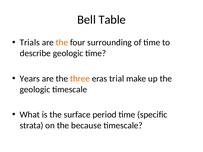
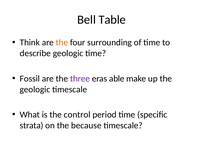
Trials: Trials -> Think
Years: Years -> Fossil
three colour: orange -> purple
trial: trial -> able
surface: surface -> control
